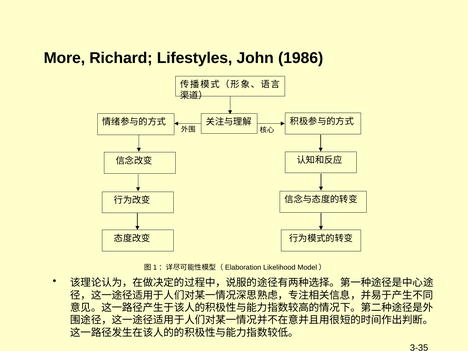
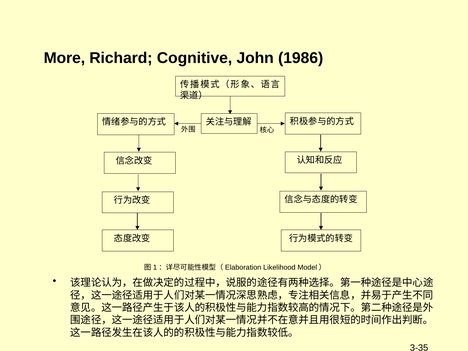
Lifestyles: Lifestyles -> Cognitive
